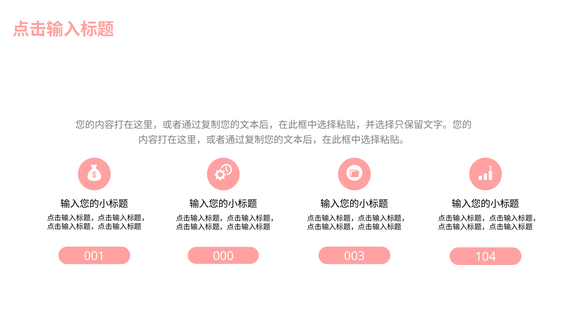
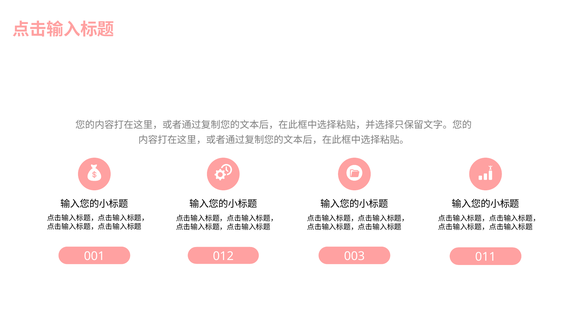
000: 000 -> 012
104: 104 -> 011
